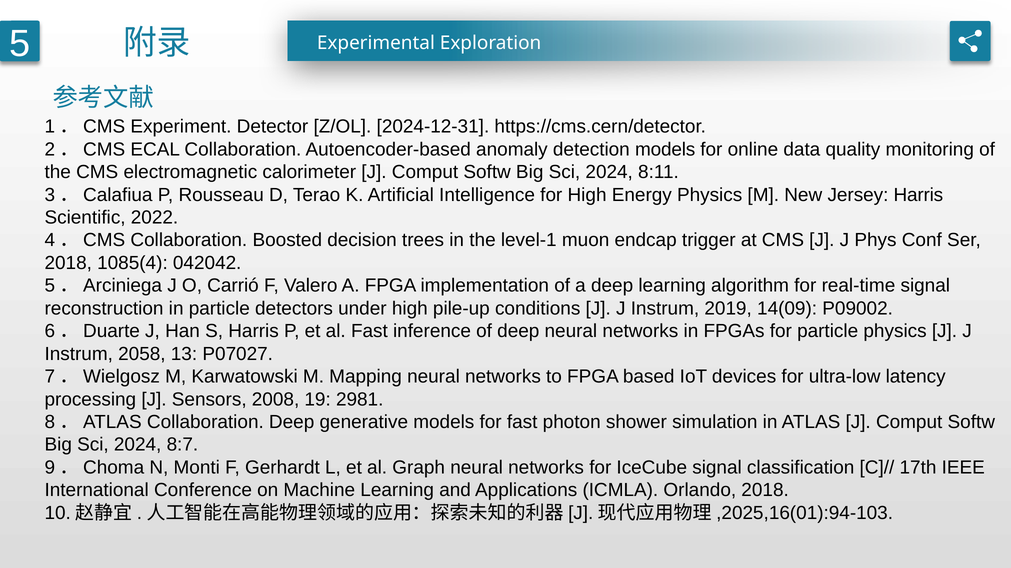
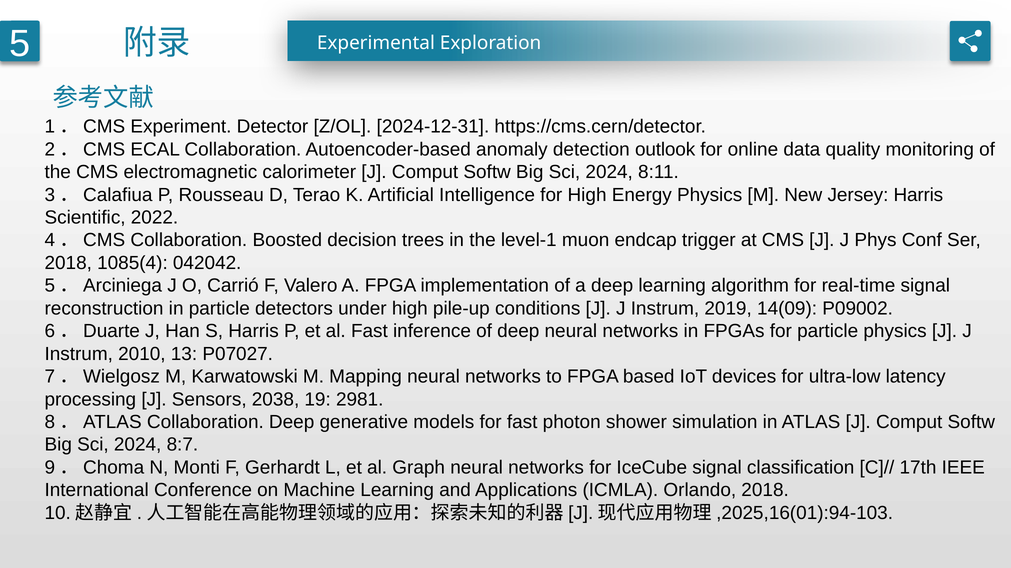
detection models: models -> outlook
2058: 2058 -> 2010
2008: 2008 -> 2038
